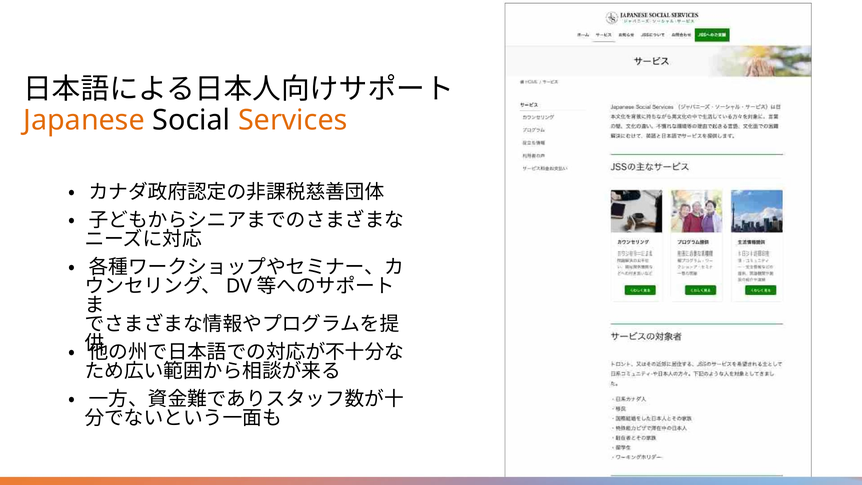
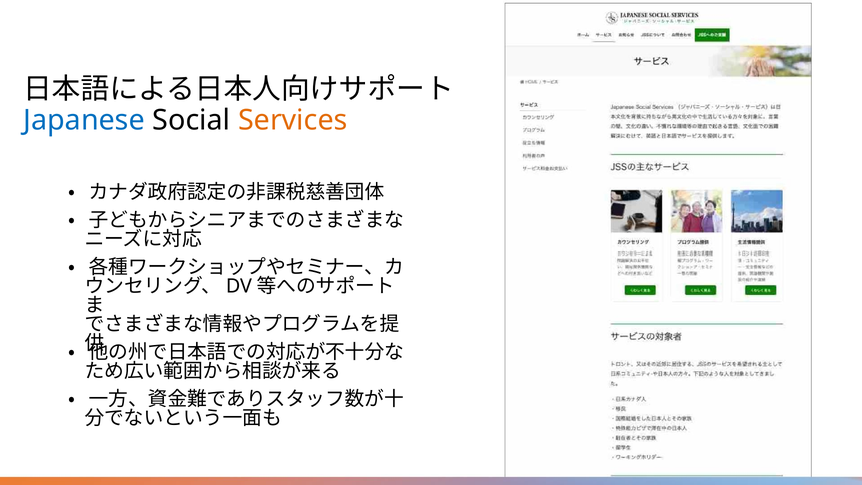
Japanese colour: orange -> blue
